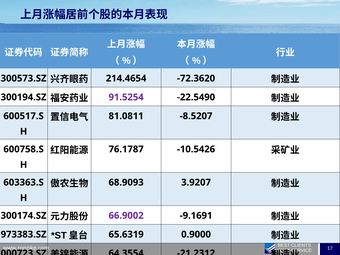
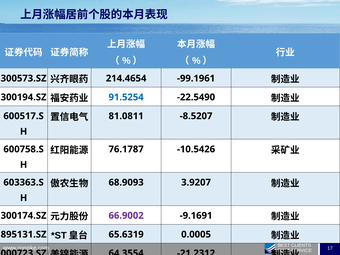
-72.3620: -72.3620 -> -99.1961
91.5254 colour: purple -> blue
973383.SZ: 973383.SZ -> 895131.SZ
0.9000: 0.9000 -> 0.0005
